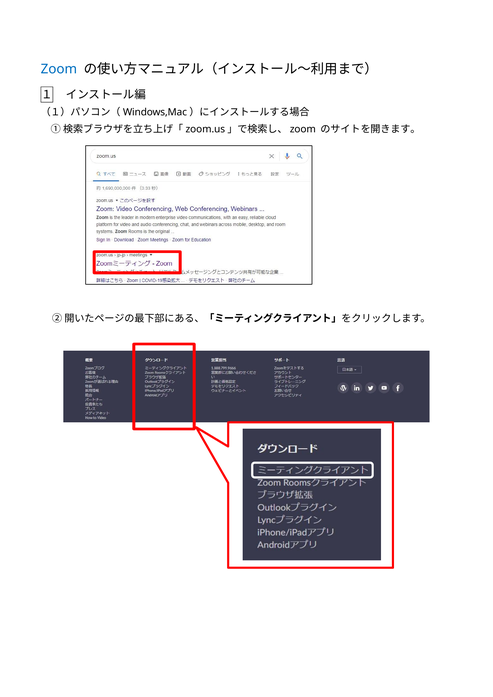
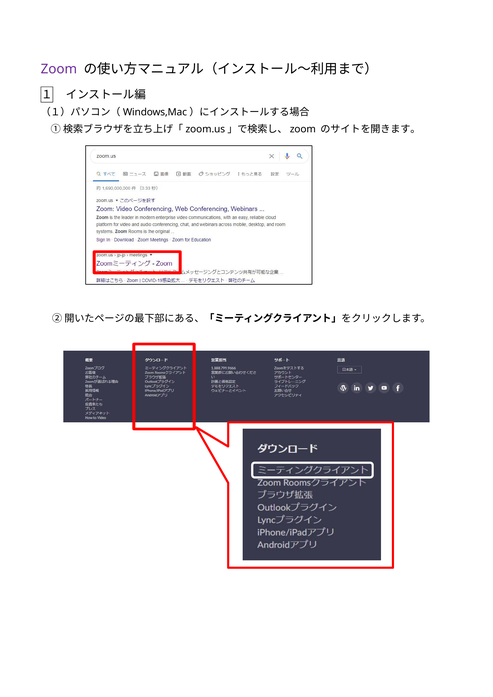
Zoom colour: blue -> purple
